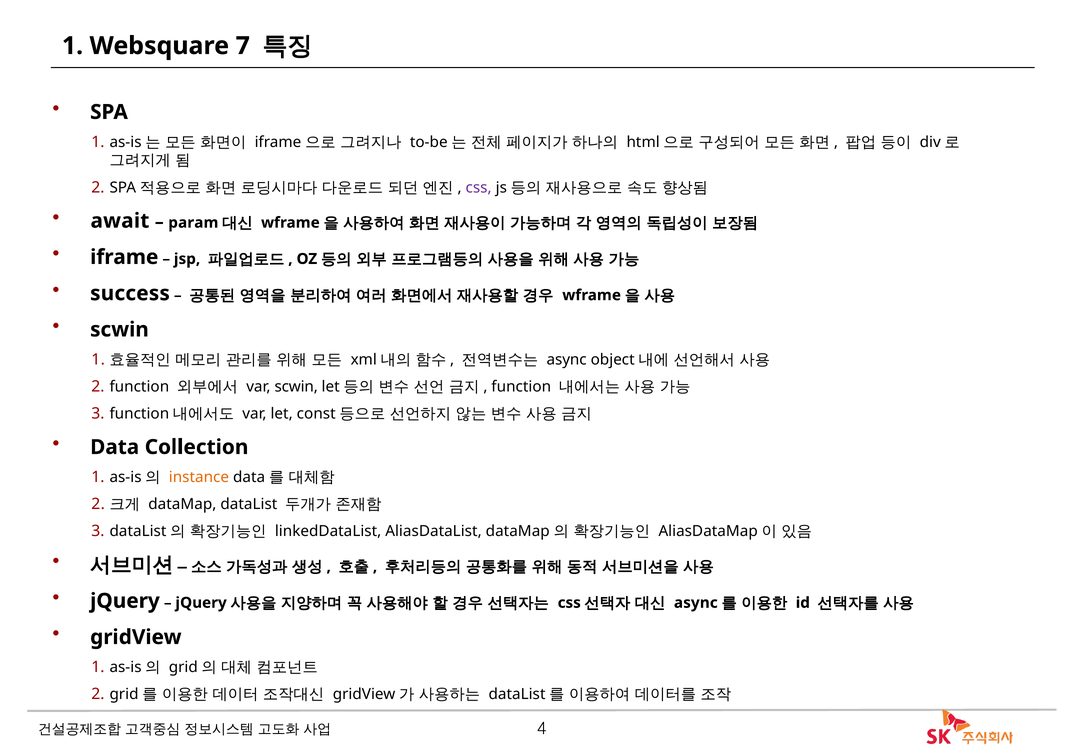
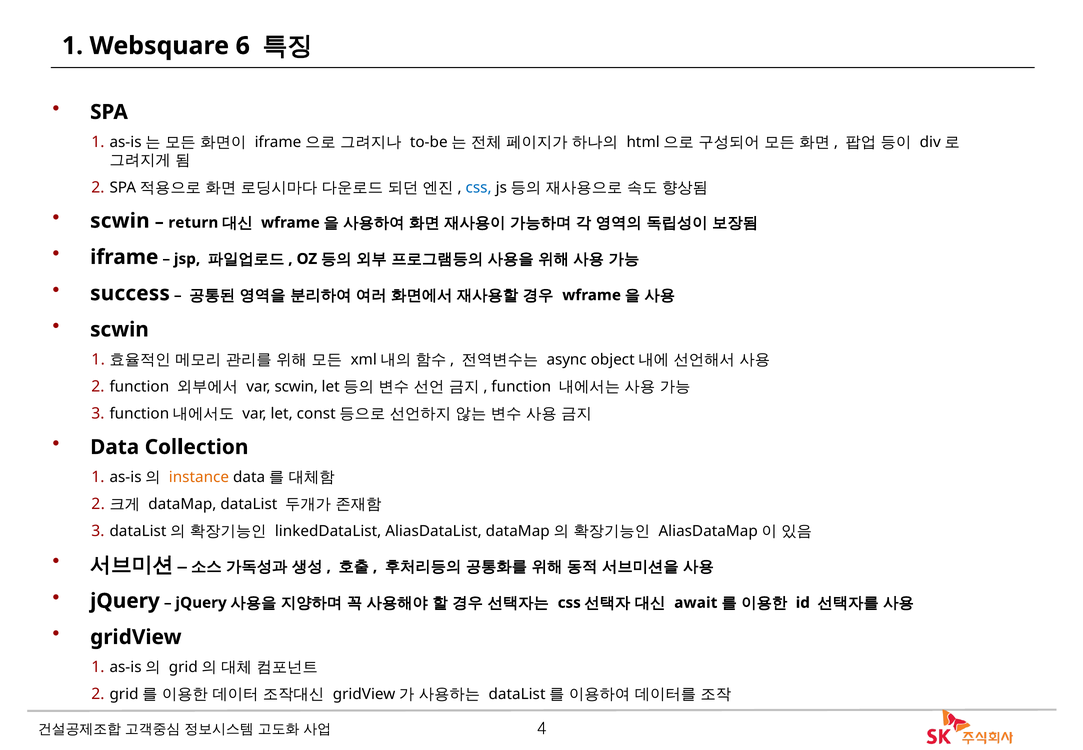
7: 7 -> 6
css at (479, 187) colour: purple -> blue
await at (120, 221): await -> scwin
param: param -> return
async at (696, 603): async -> await
